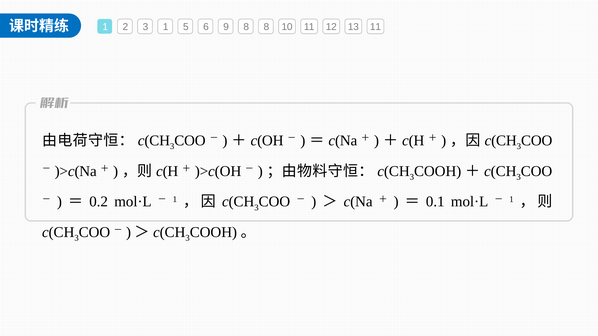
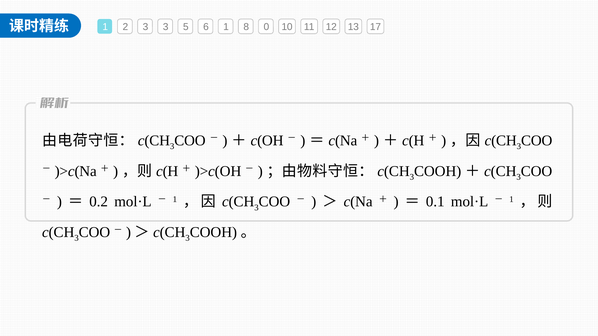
3 1: 1 -> 3
6 9: 9 -> 1
8 8: 8 -> 0
13 11: 11 -> 17
